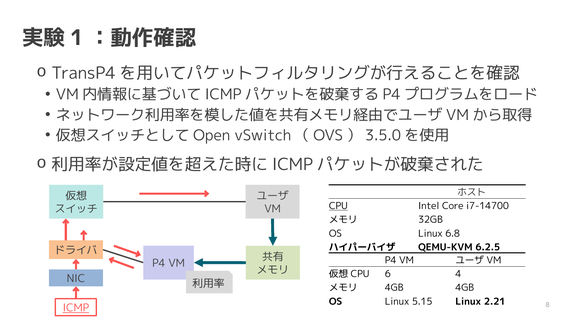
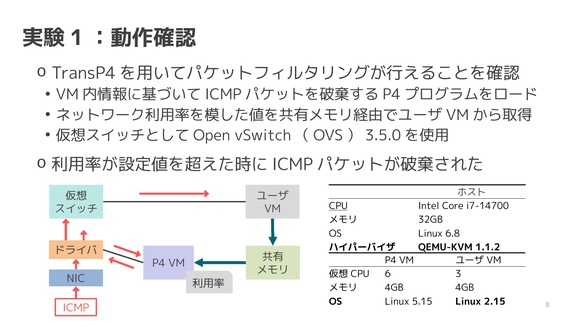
6.2.5: 6.2.5 -> 1.1.2
4: 4 -> 3
2.21: 2.21 -> 2.15
ICMP underline: present -> none
